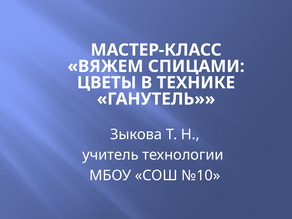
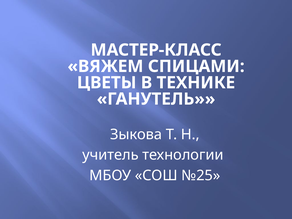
№10: №10 -> №25
